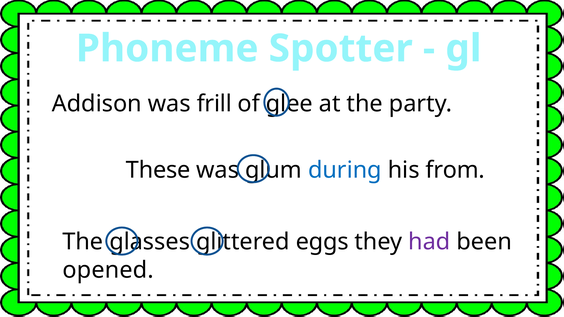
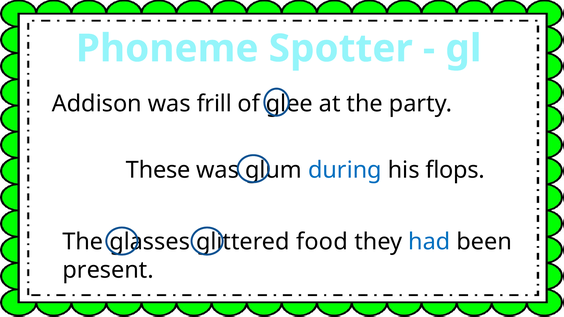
from: from -> flops
eggs: eggs -> food
had colour: purple -> blue
opened: opened -> present
